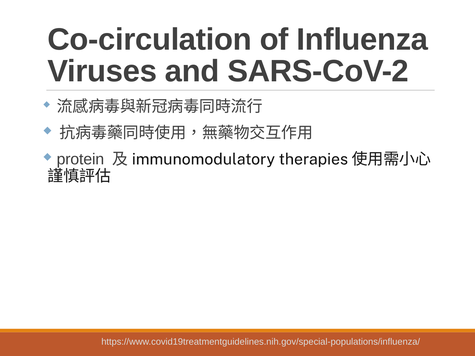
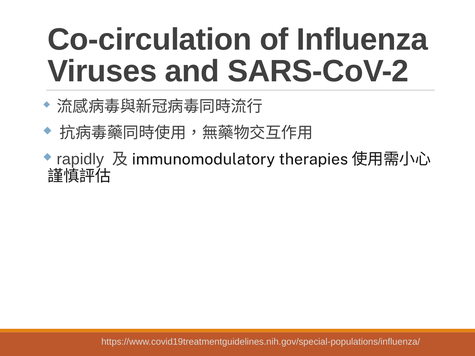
protein: protein -> rapidly
